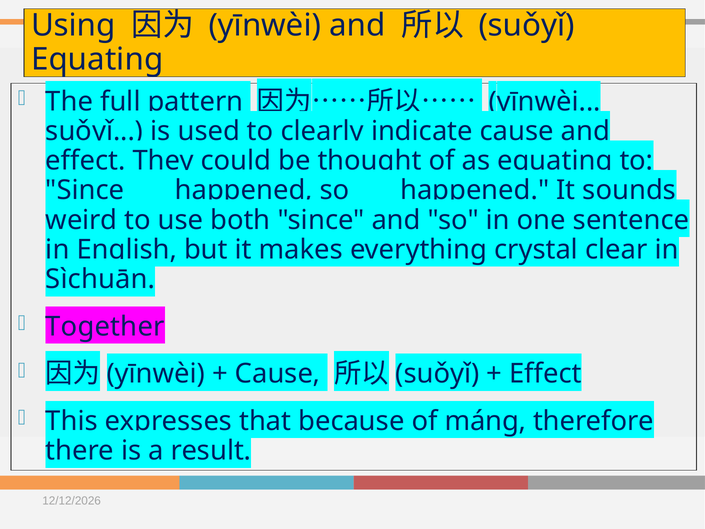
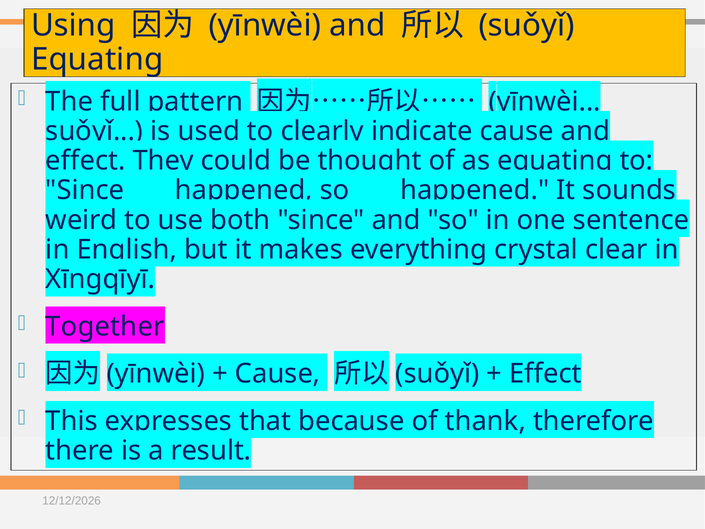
Sìchuān: Sìchuān -> Xīngqīyī
máng: máng -> thank
